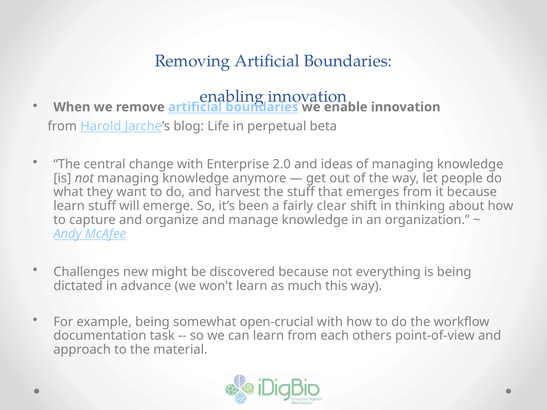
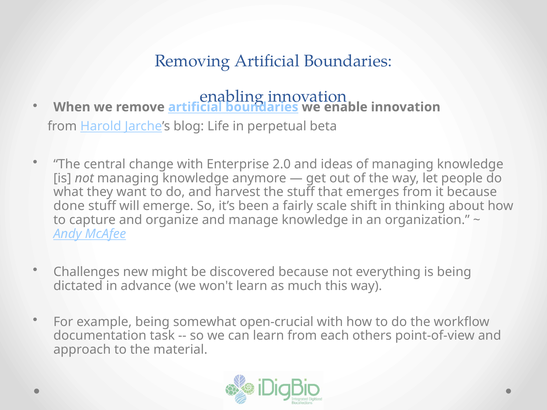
learn at (69, 206): learn -> done
clear: clear -> scale
